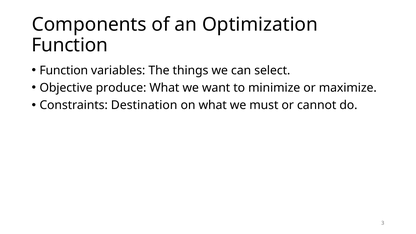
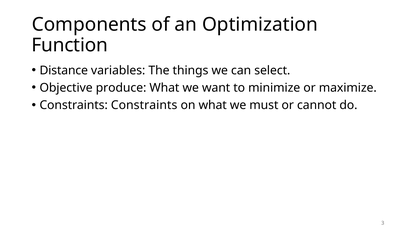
Function at (64, 70): Function -> Distance
Constraints Destination: Destination -> Constraints
